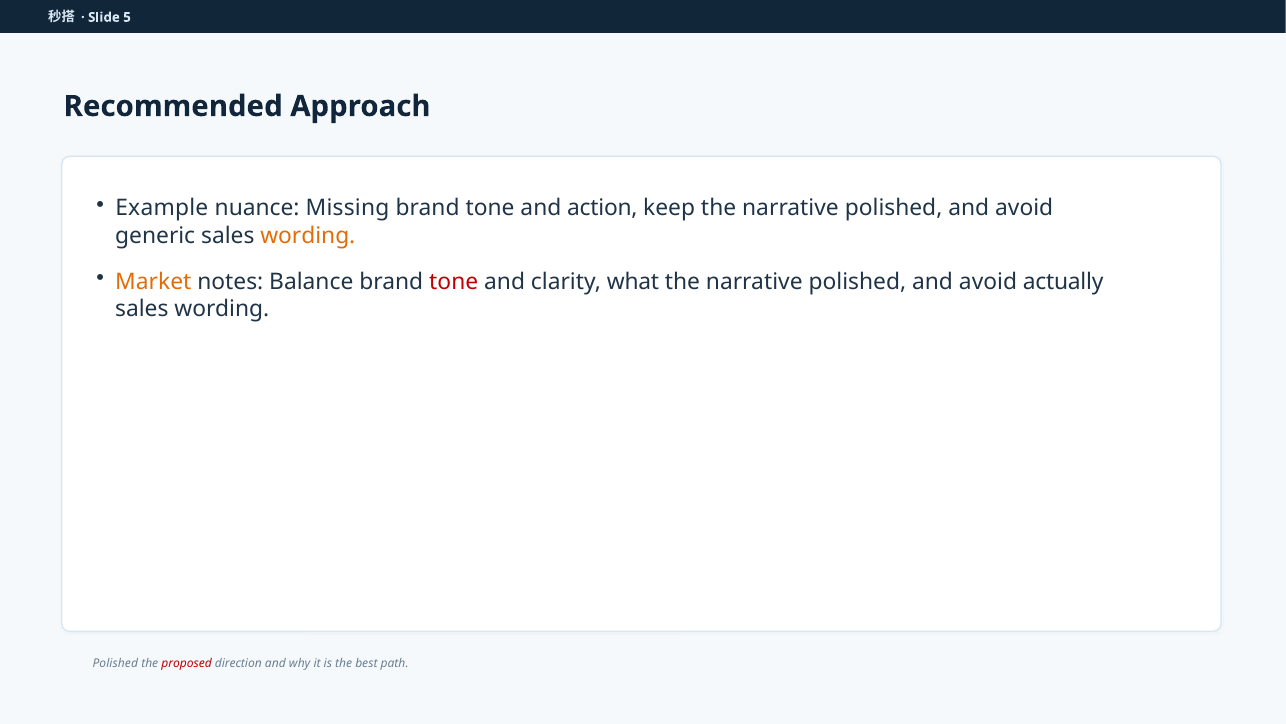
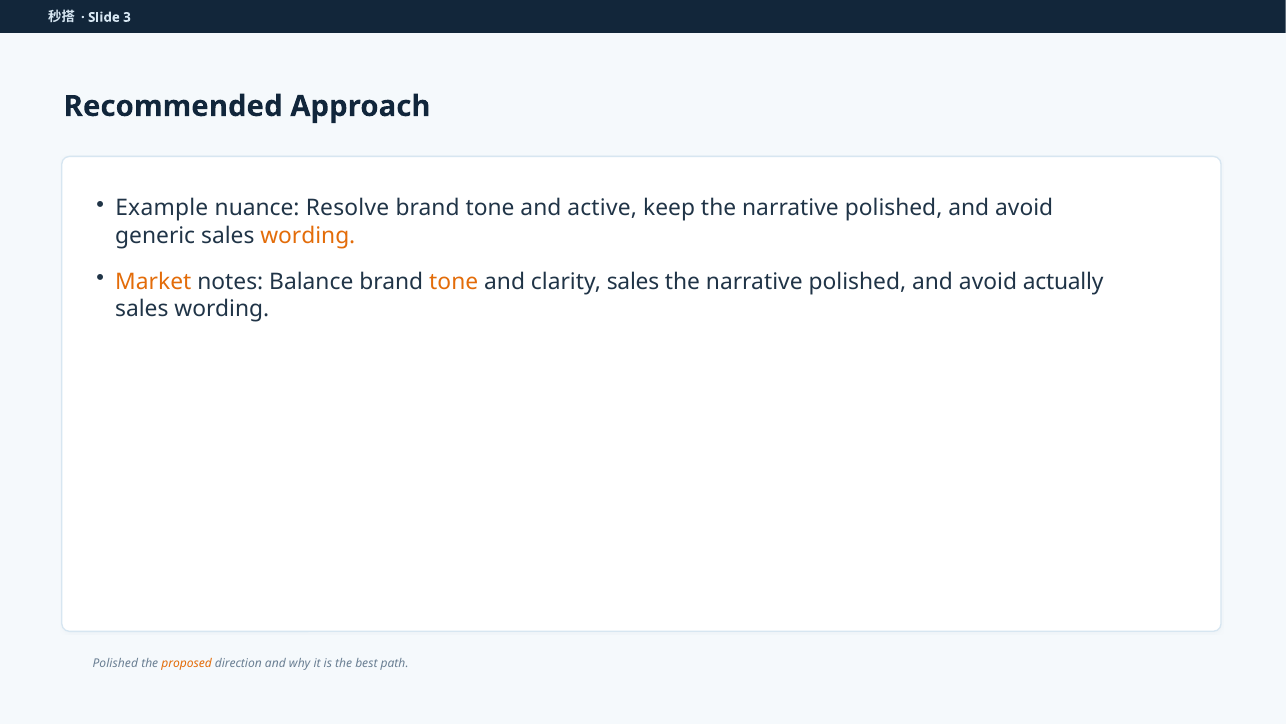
5: 5 -> 3
Missing: Missing -> Resolve
action: action -> active
tone at (454, 282) colour: red -> orange
clarity what: what -> sales
proposed colour: red -> orange
